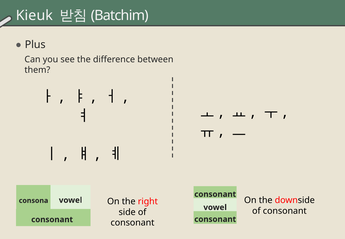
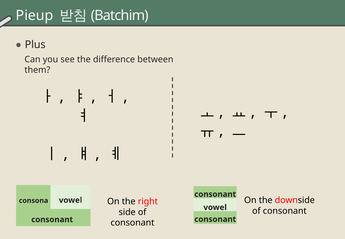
Kieuk: Kieuk -> Pieup
